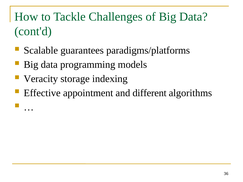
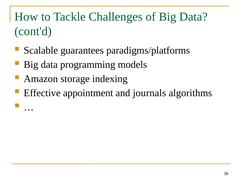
Veracity: Veracity -> Amazon
different: different -> journals
